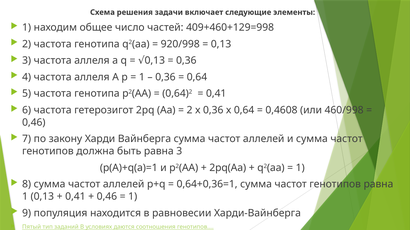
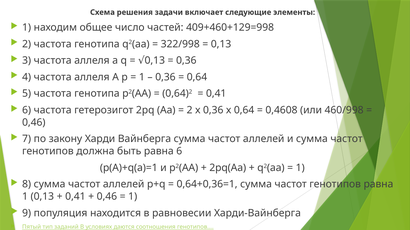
920/998: 920/998 -> 322/998
равна 3: 3 -> 6
